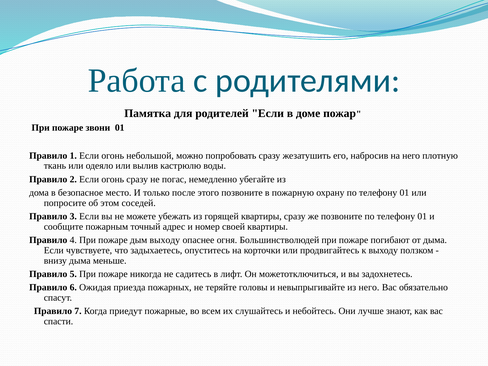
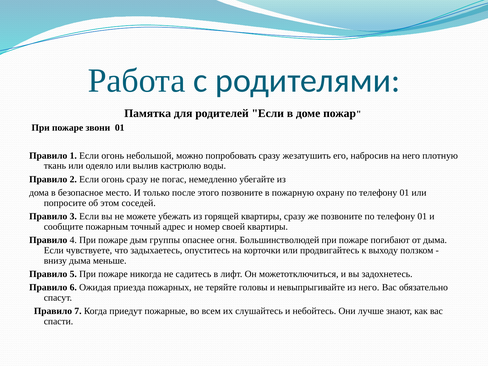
дым выходу: выходу -> группы
